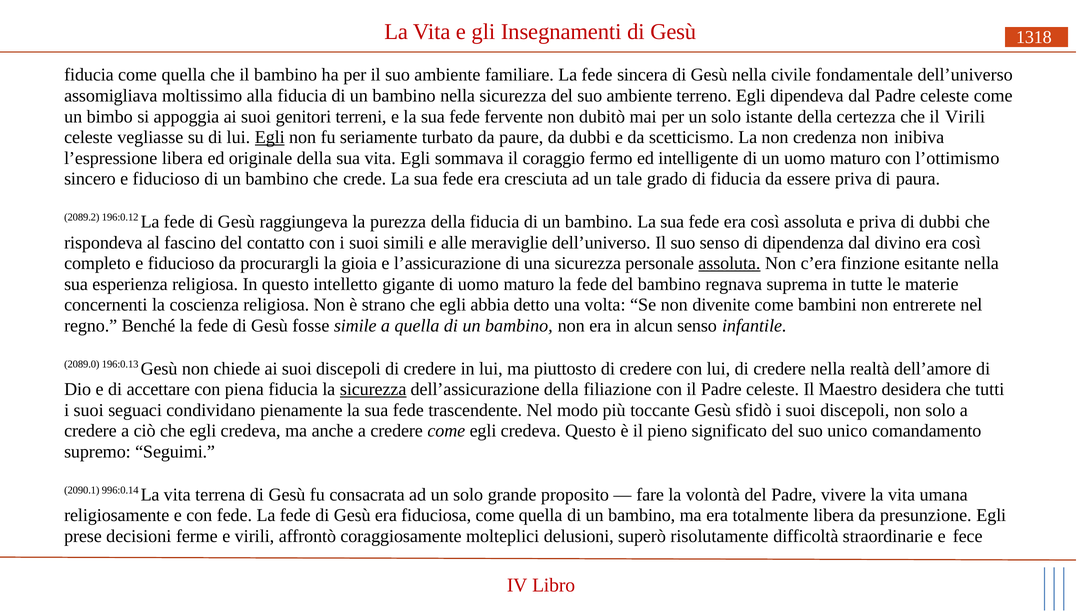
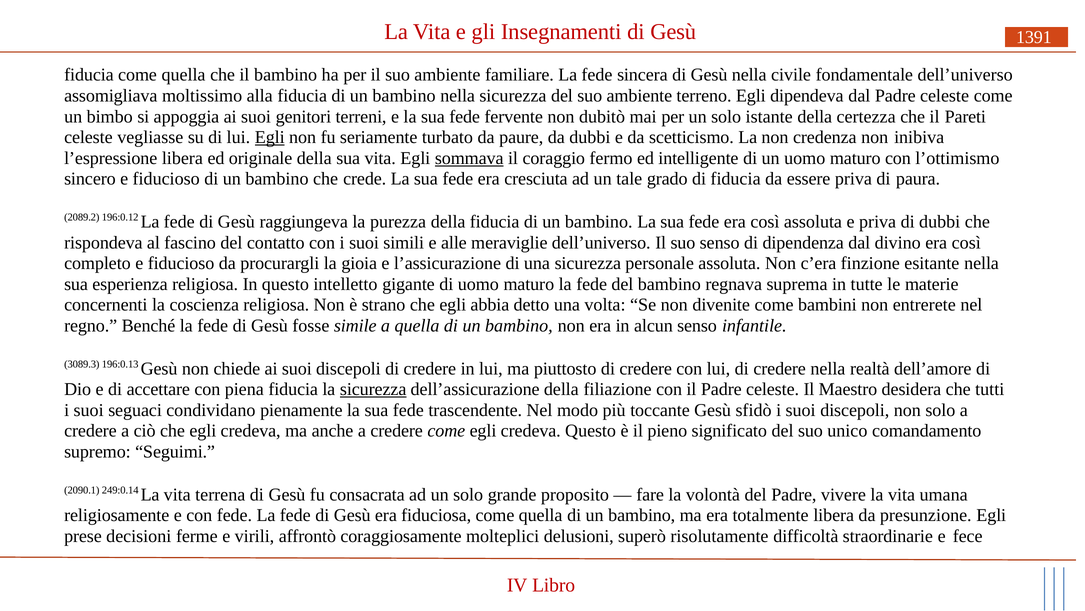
1318: 1318 -> 1391
il Virili: Virili -> Pareti
sommava underline: none -> present
assoluta at (729, 263) underline: present -> none
2089.0: 2089.0 -> 3089.3
996:0.14: 996:0.14 -> 249:0.14
